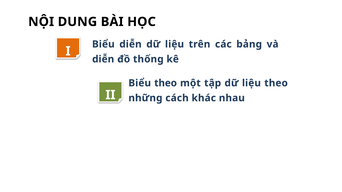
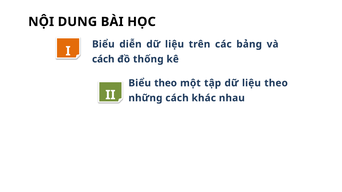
diễn at (103, 59): diễn -> cách
